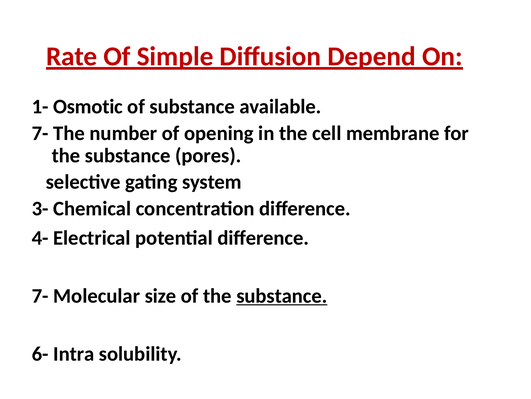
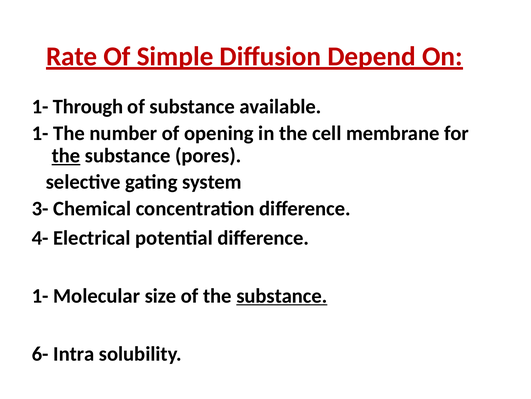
Osmotic: Osmotic -> Through
7- at (40, 133): 7- -> 1-
the at (66, 155) underline: none -> present
7- at (40, 295): 7- -> 1-
